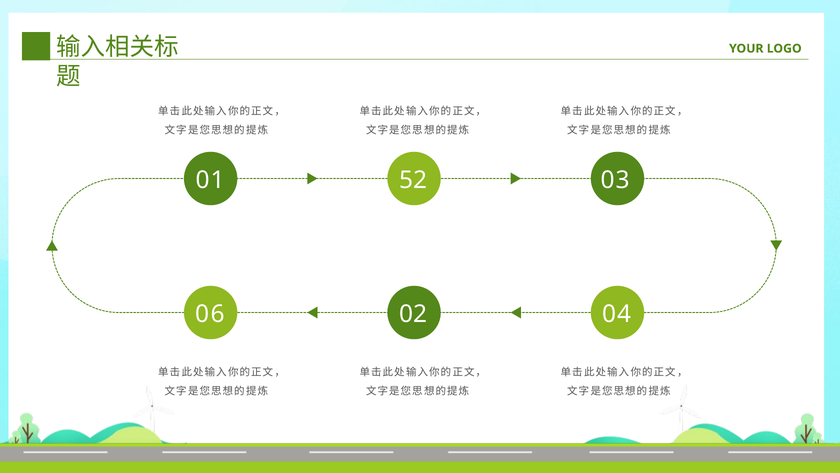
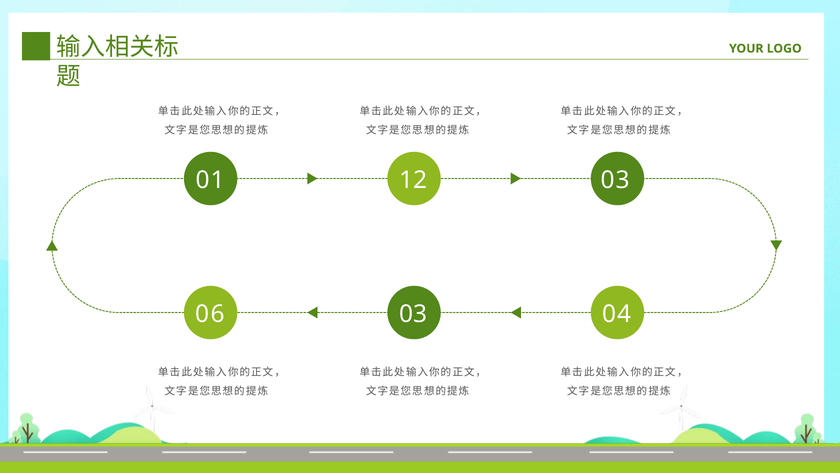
52: 52 -> 12
06 02: 02 -> 03
